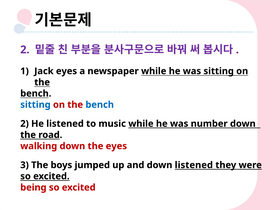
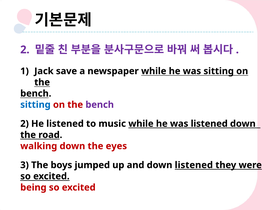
Jack eyes: eyes -> save
bench at (100, 105) colour: blue -> purple
was number: number -> listened
